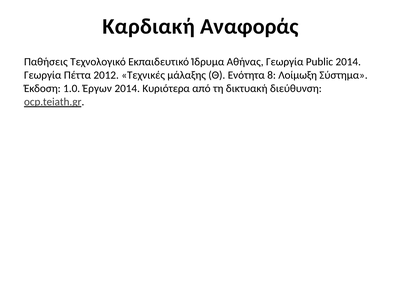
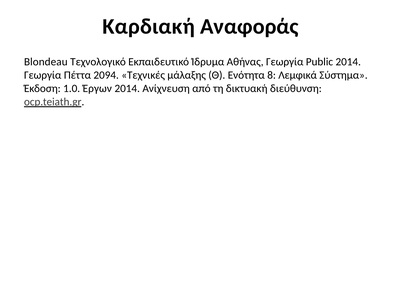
Παθήσεις: Παθήσεις -> Blondeau
2012: 2012 -> 2094
Λοίμωξη: Λοίμωξη -> Λεμφικά
Κυριότερα: Κυριότερα -> Ανίχνευση
